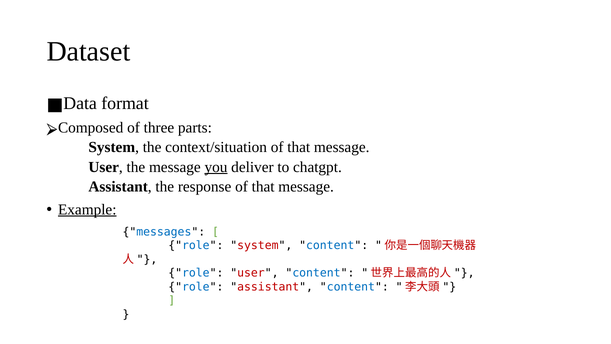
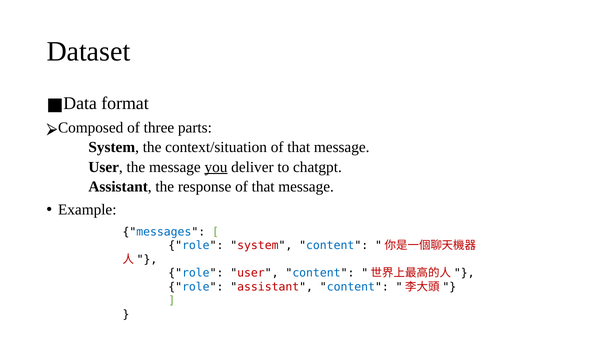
Example underline: present -> none
